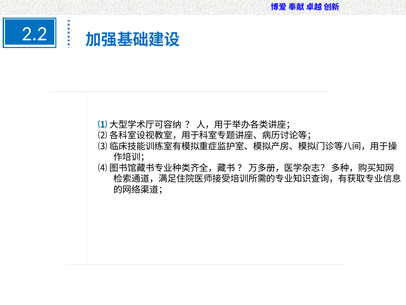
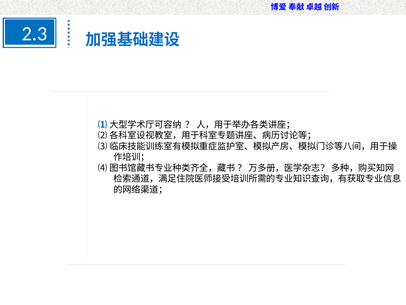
2.2: 2.2 -> 2.3
